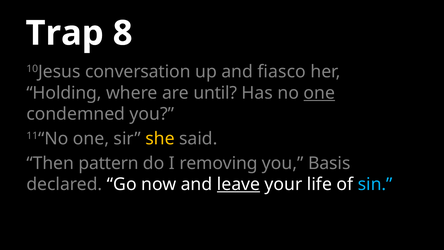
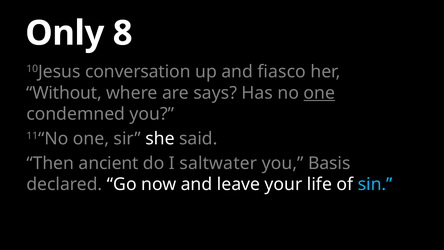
Trap: Trap -> Only
Holding: Holding -> Without
until: until -> says
she colour: yellow -> white
pattern: pattern -> ancient
removing: removing -> saltwater
leave underline: present -> none
